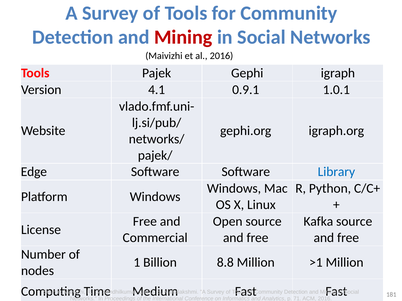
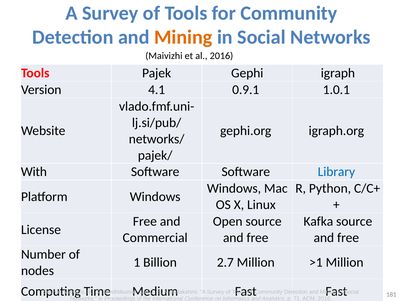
Mining at (183, 37) colour: red -> orange
Edge: Edge -> With
8.8: 8.8 -> 2.7
